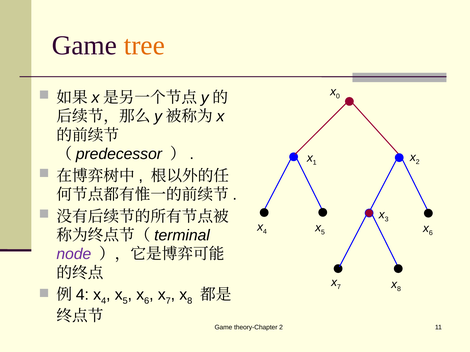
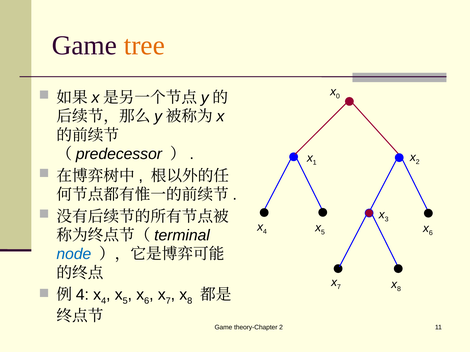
node colour: purple -> blue
